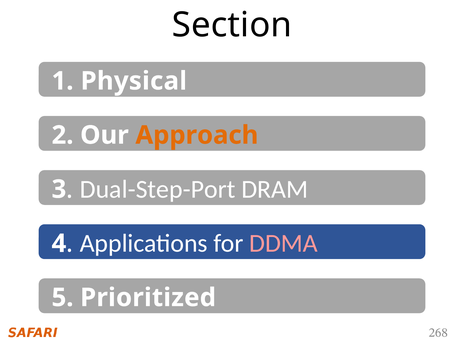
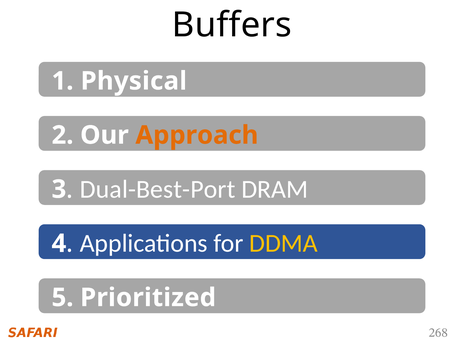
Section: Section -> Buffers
Dual-Step-Port: Dual-Step-Port -> Dual-Best-Port
DDMA colour: pink -> yellow
